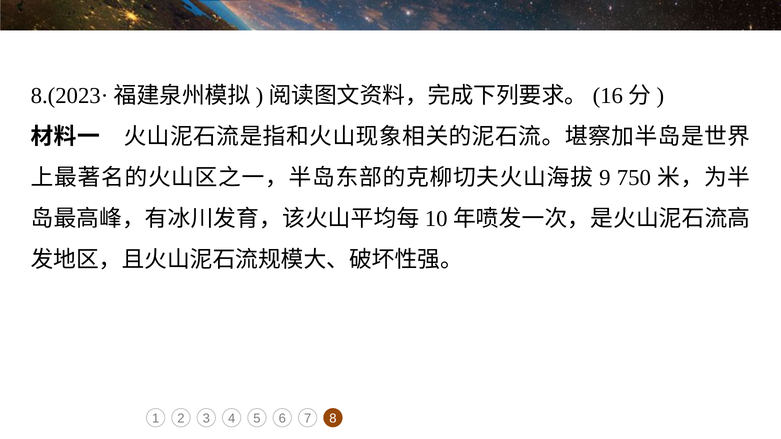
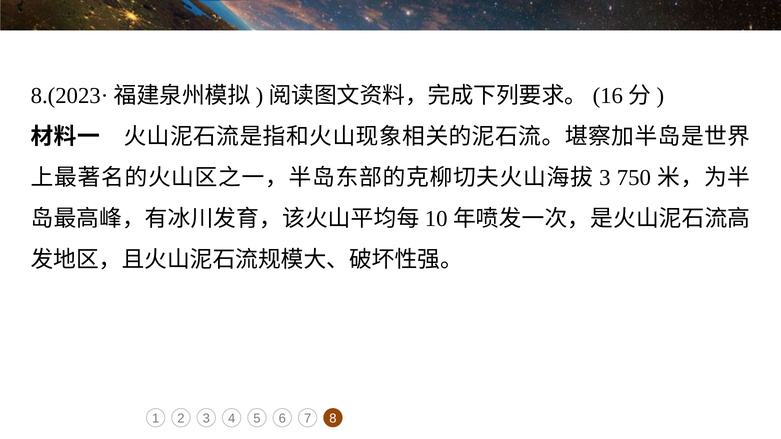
9 at (605, 178): 9 -> 3
